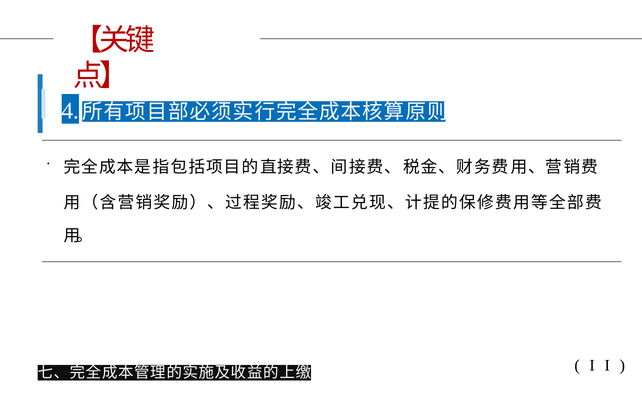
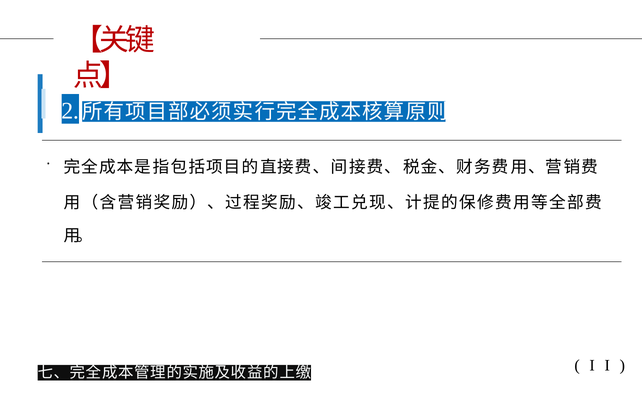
4: 4 -> 2
